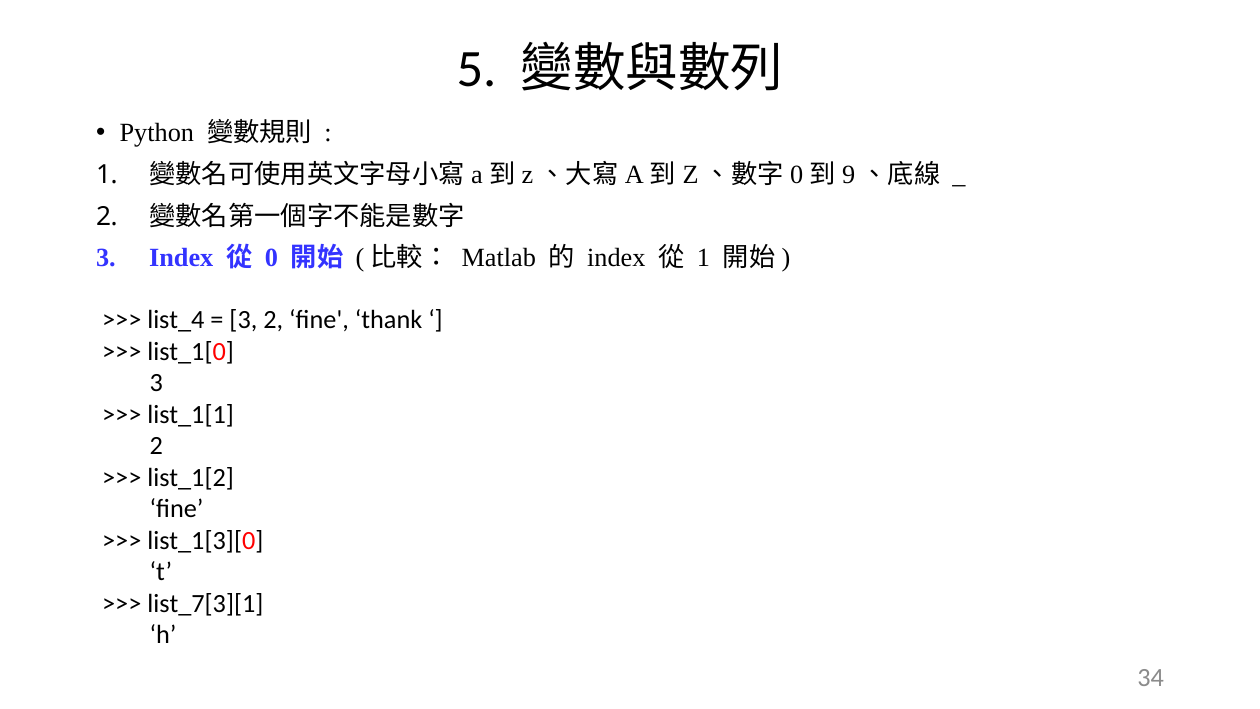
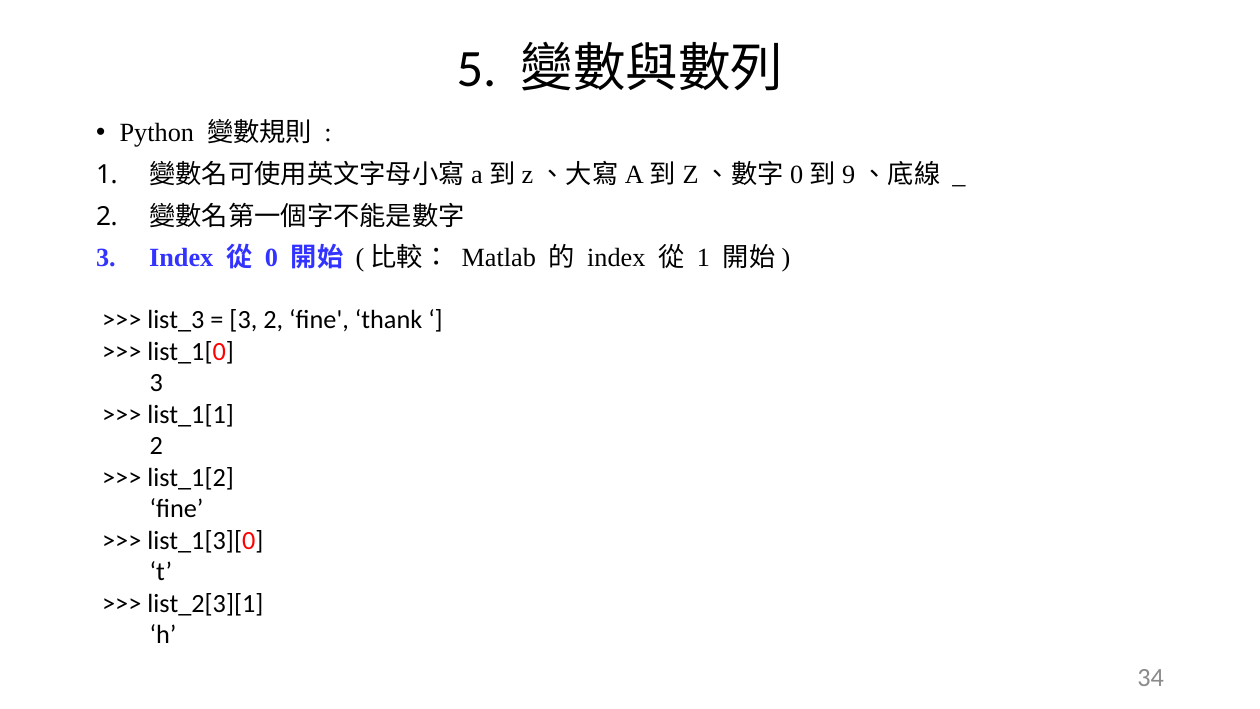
list_4: list_4 -> list_3
list_7[3][1: list_7[3][1 -> list_2[3][1
